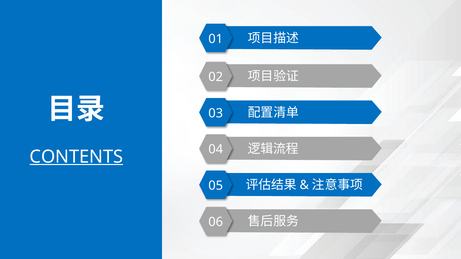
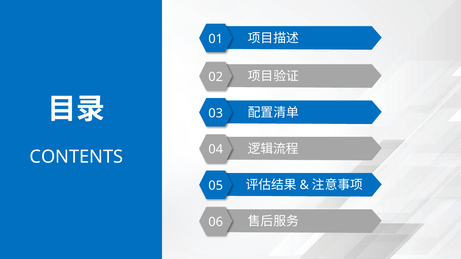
CONTENTS underline: present -> none
